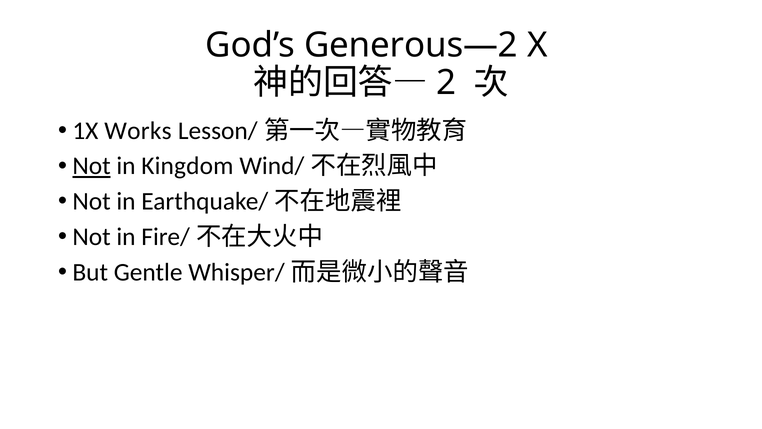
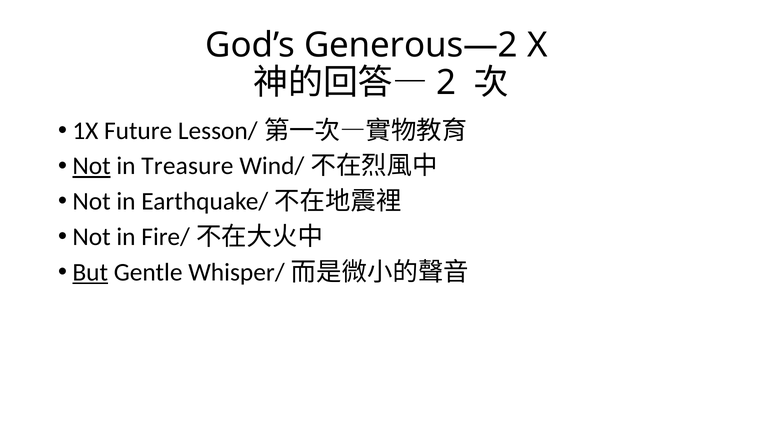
Works: Works -> Future
Kingdom: Kingdom -> Treasure
But underline: none -> present
